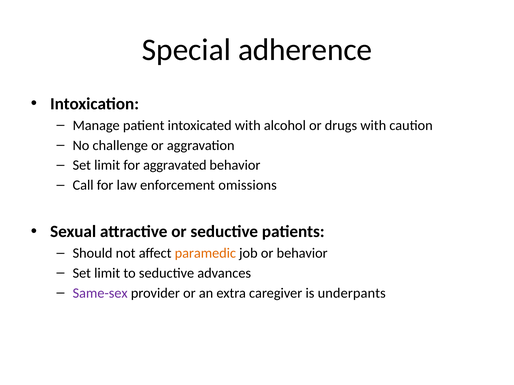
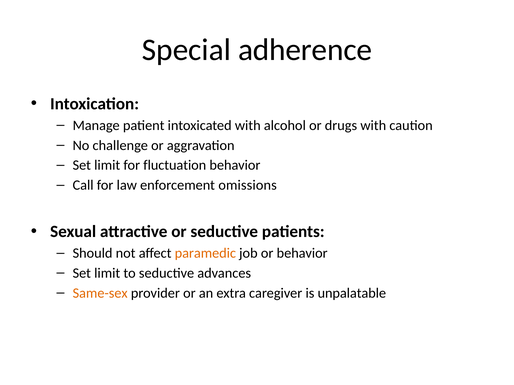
aggravated: aggravated -> fluctuation
Same-sex colour: purple -> orange
underpants: underpants -> unpalatable
